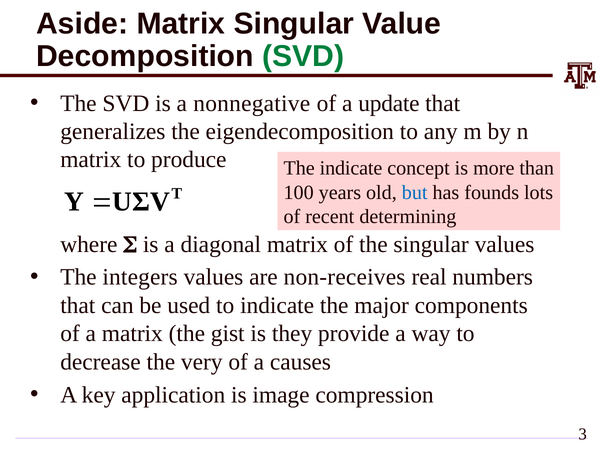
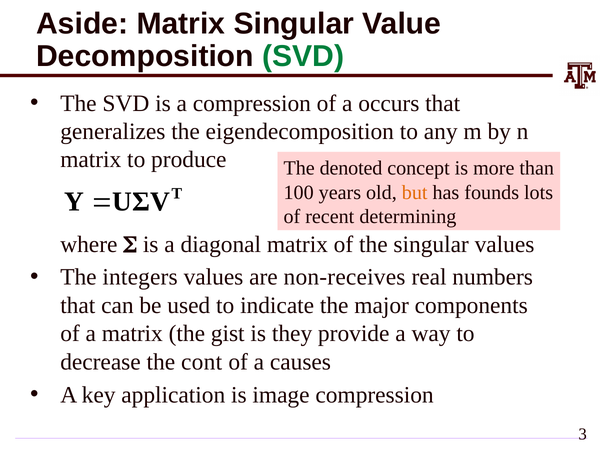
a nonnegative: nonnegative -> compression
update: update -> occurs
The indicate: indicate -> denoted
but colour: blue -> orange
very: very -> cont
